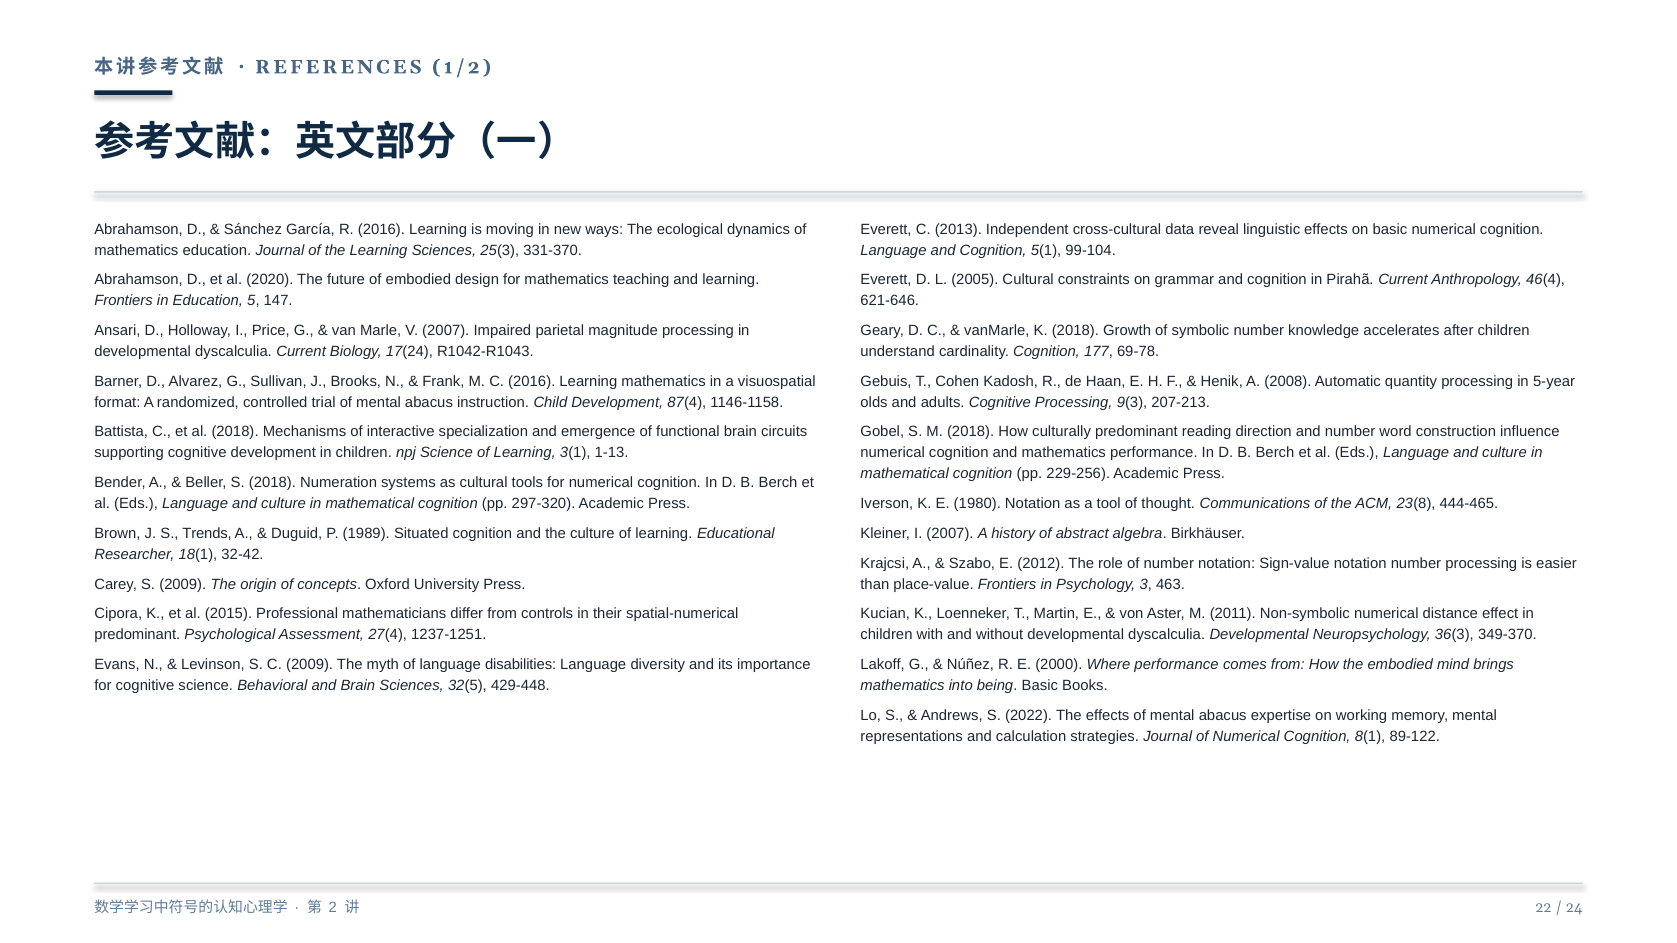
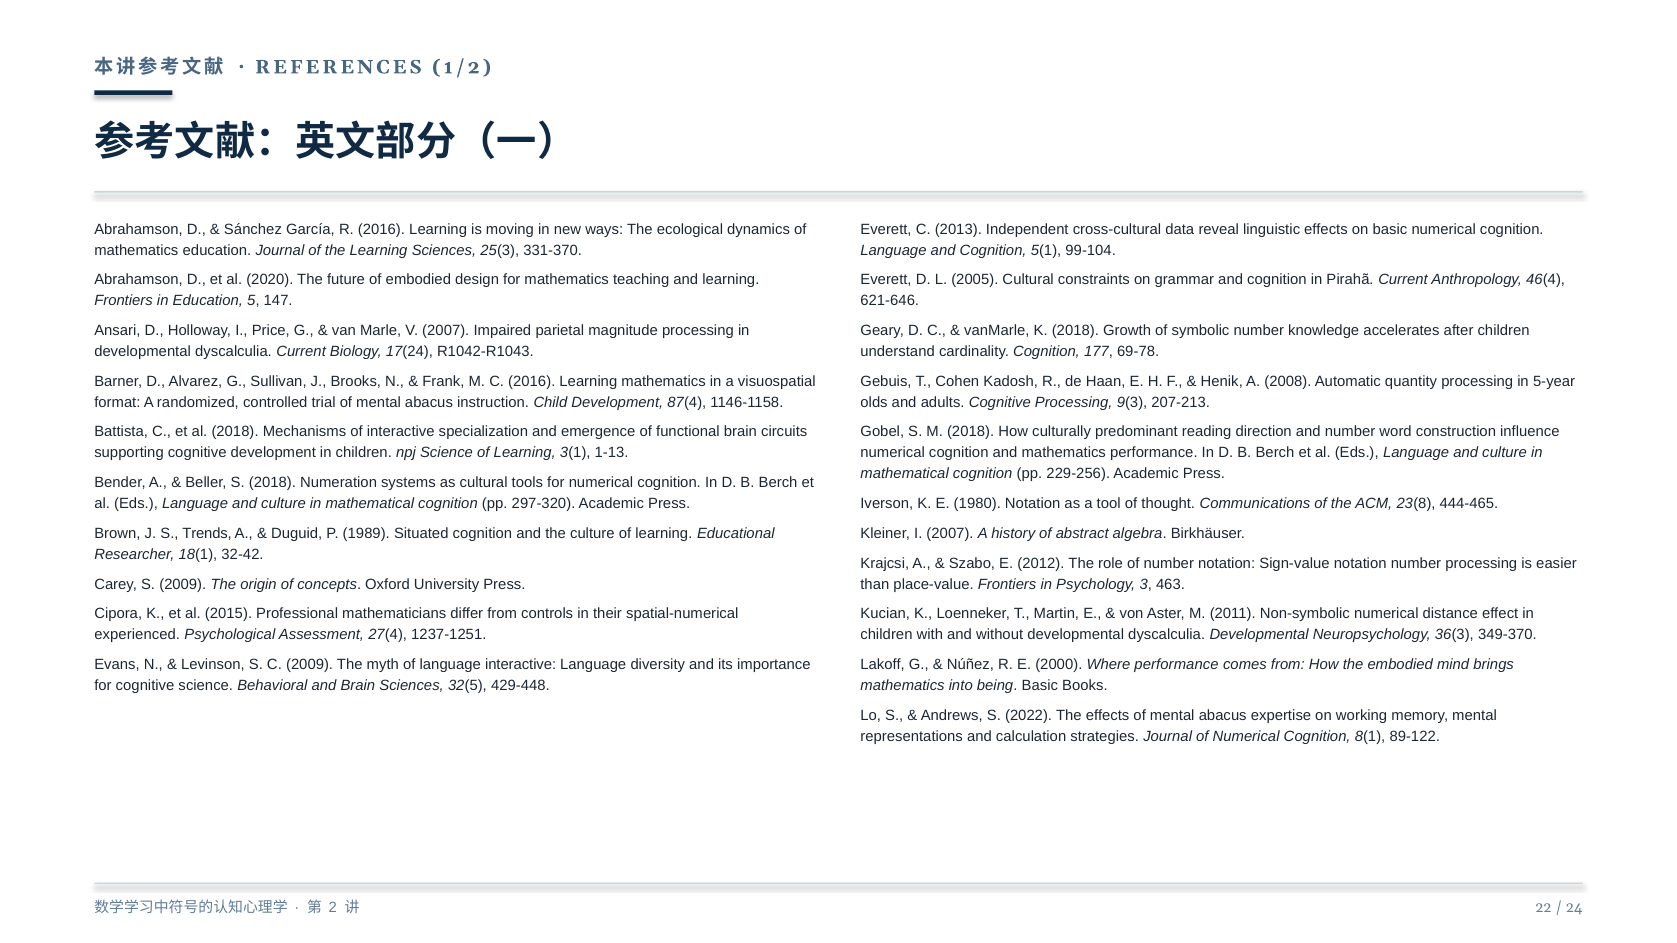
predominant at (137, 635): predominant -> experienced
language disabilities: disabilities -> interactive
